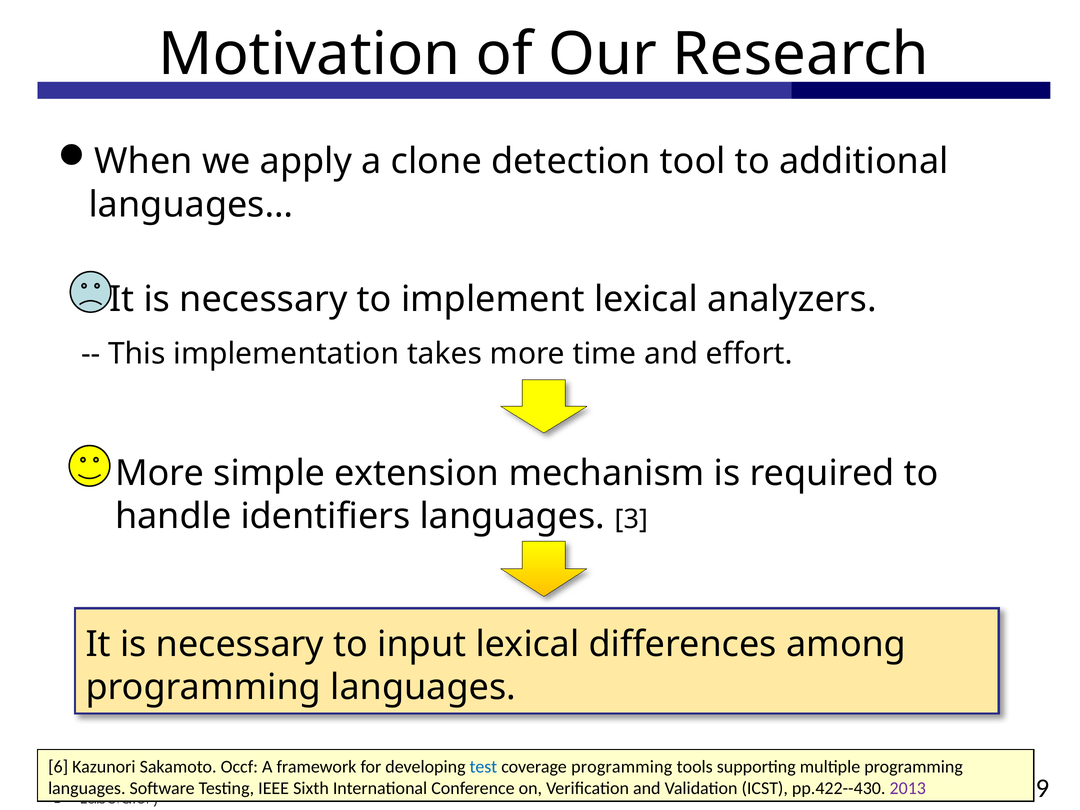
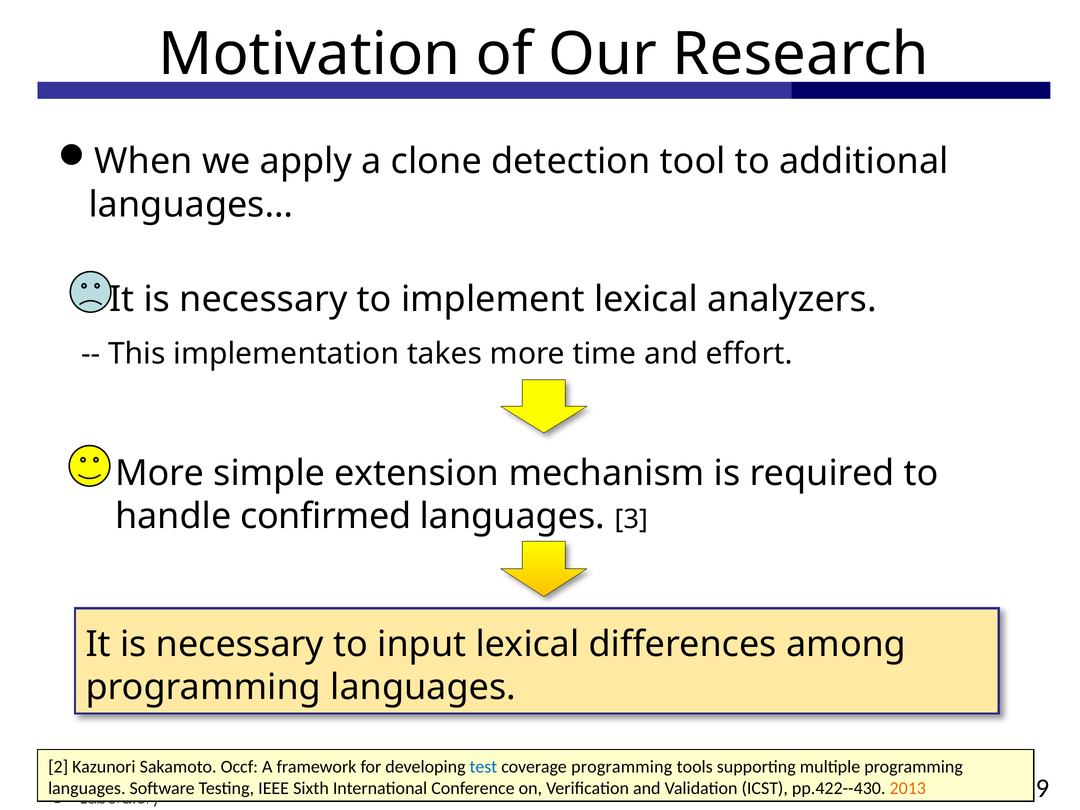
identifiers: identifiers -> confirmed
6: 6 -> 2
2013 colour: purple -> orange
